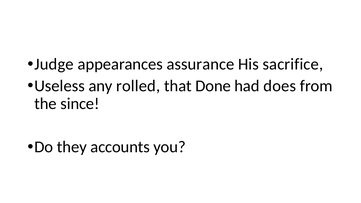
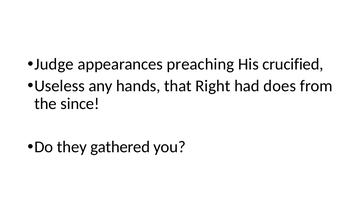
assurance: assurance -> preaching
sacrifice: sacrifice -> crucified
rolled: rolled -> hands
Done: Done -> Right
accounts: accounts -> gathered
